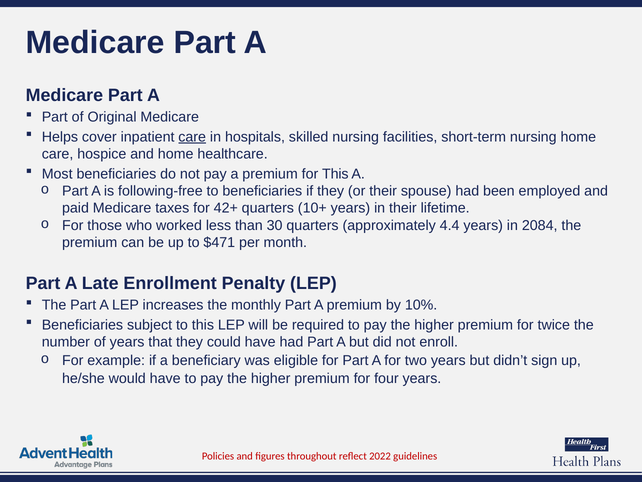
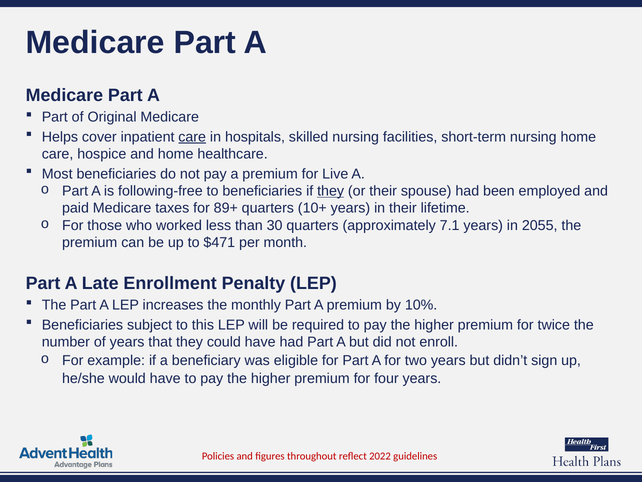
for This: This -> Live
they at (331, 191) underline: none -> present
42+: 42+ -> 89+
4.4: 4.4 -> 7.1
2084: 2084 -> 2055
